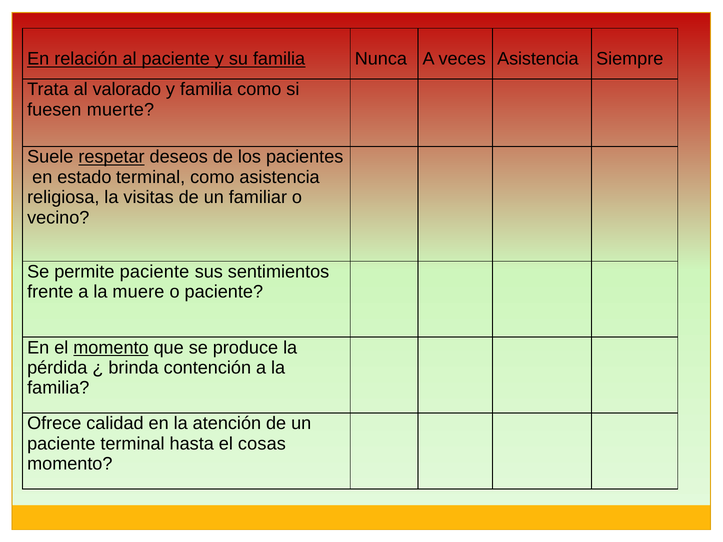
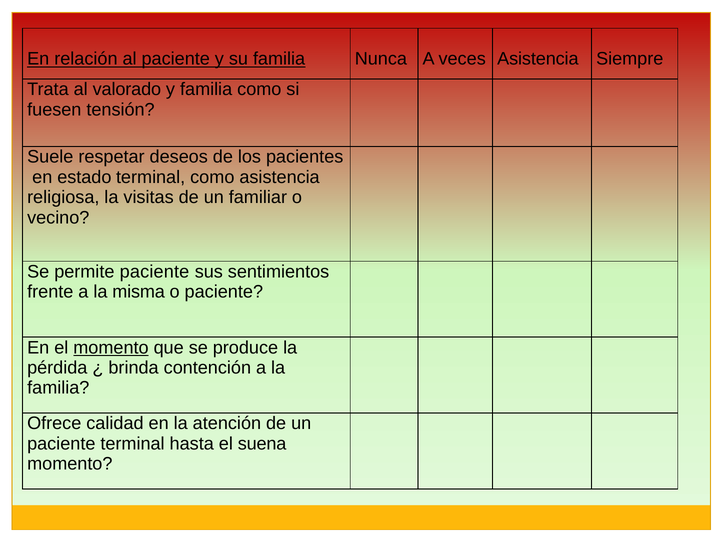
muerte: muerte -> tensión
respetar underline: present -> none
muere: muere -> misma
cosas: cosas -> suena
